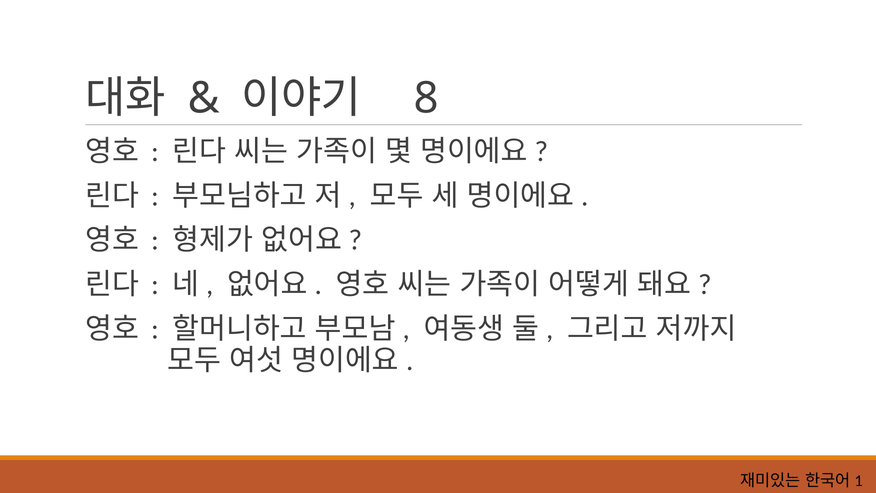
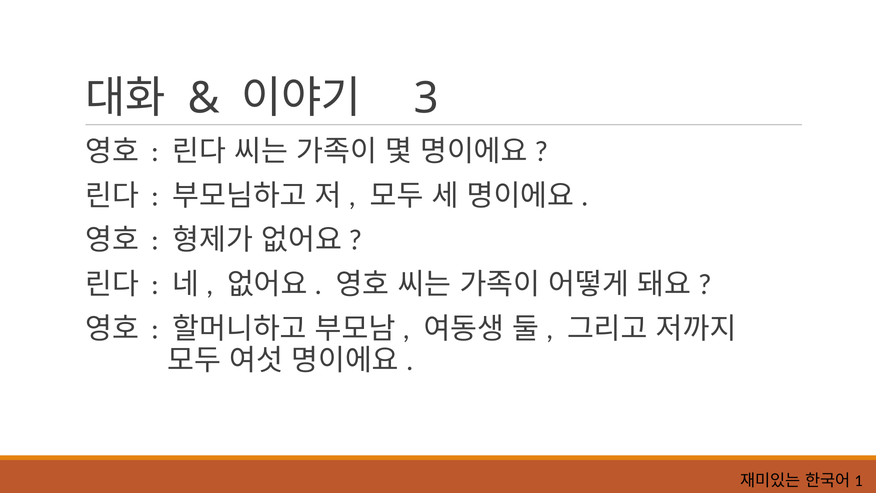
8: 8 -> 3
